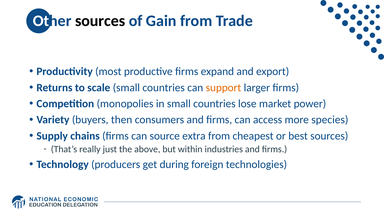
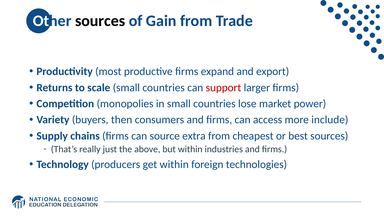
support colour: orange -> red
species: species -> include
get during: during -> within
